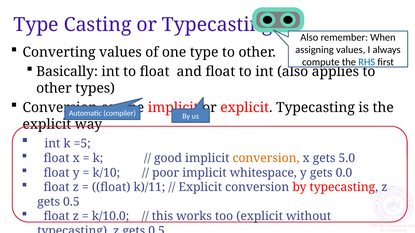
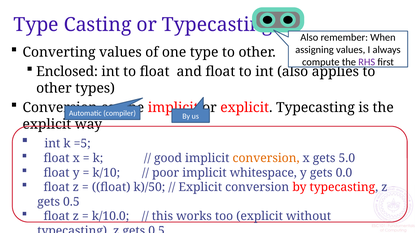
RHS colour: blue -> purple
Basically: Basically -> Enclosed
k)/11: k)/11 -> k)/50
